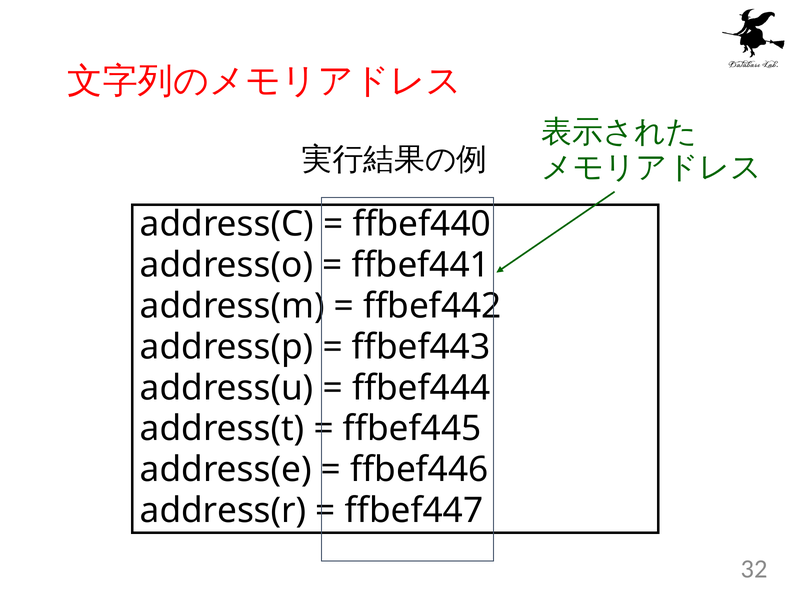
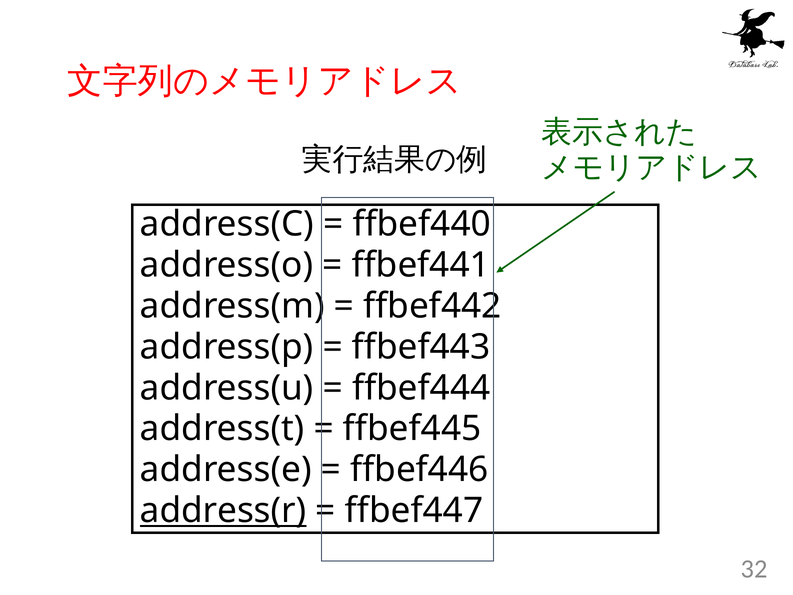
address(r underline: none -> present
